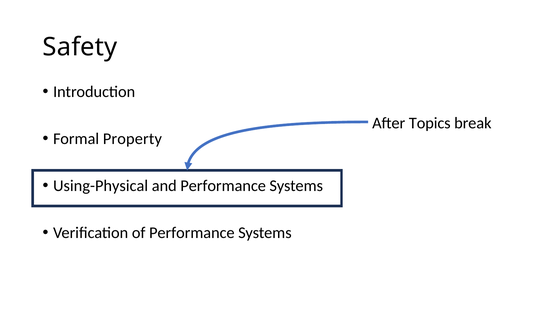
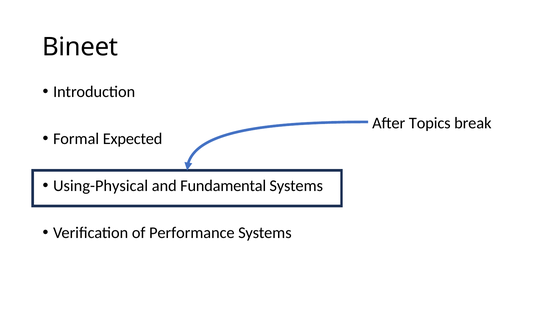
Safety: Safety -> Bineet
Property: Property -> Expected
and Performance: Performance -> Fundamental
